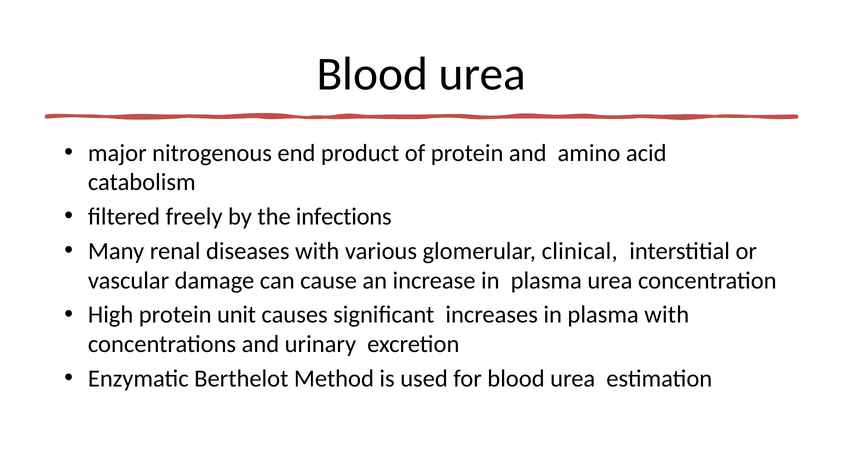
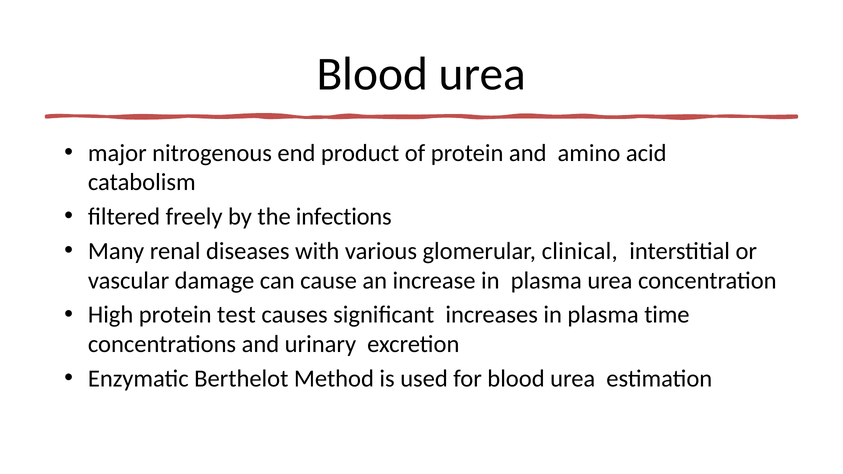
unit: unit -> test
plasma with: with -> time
